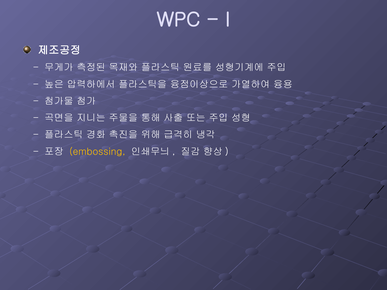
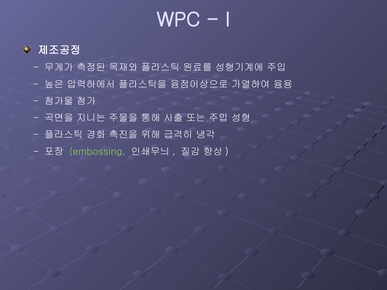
embossing colour: yellow -> light green
